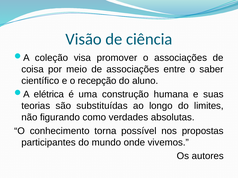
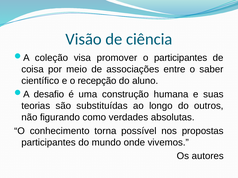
o associações: associações -> participantes
elétrica: elétrica -> desafio
limites: limites -> outros
